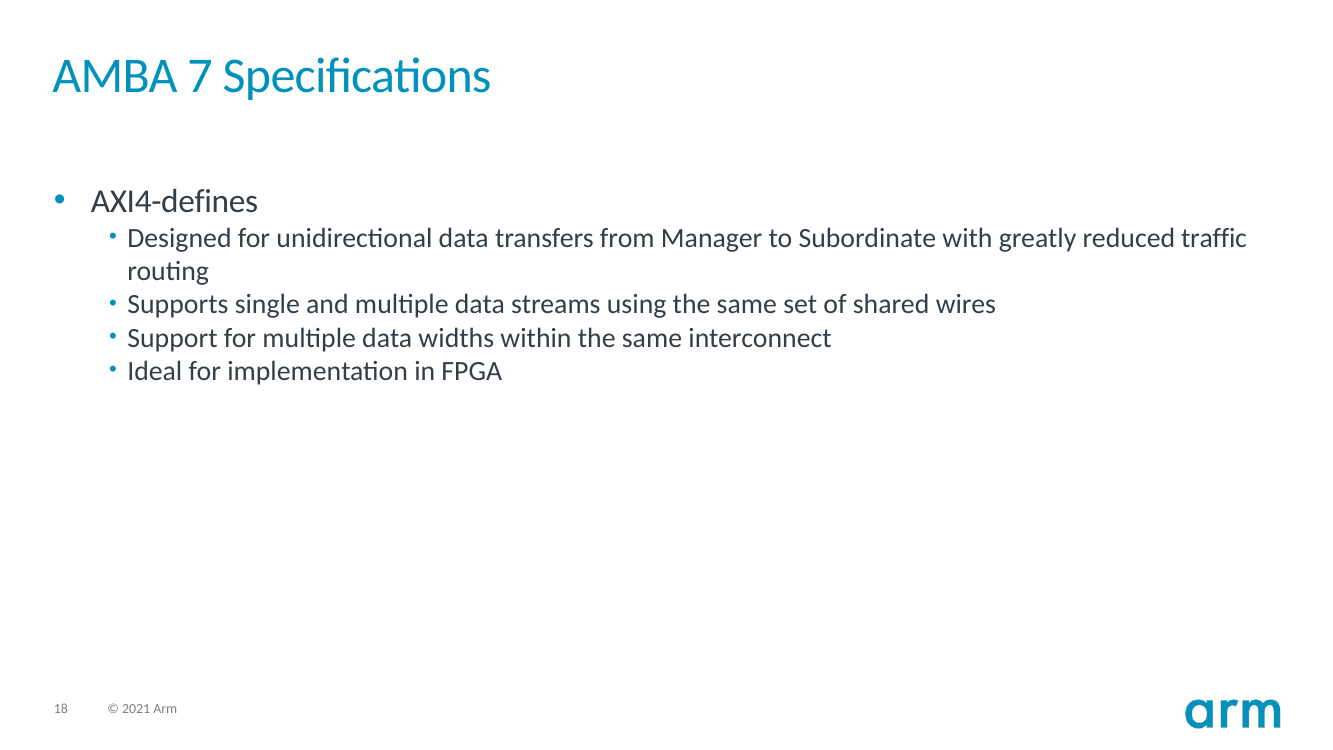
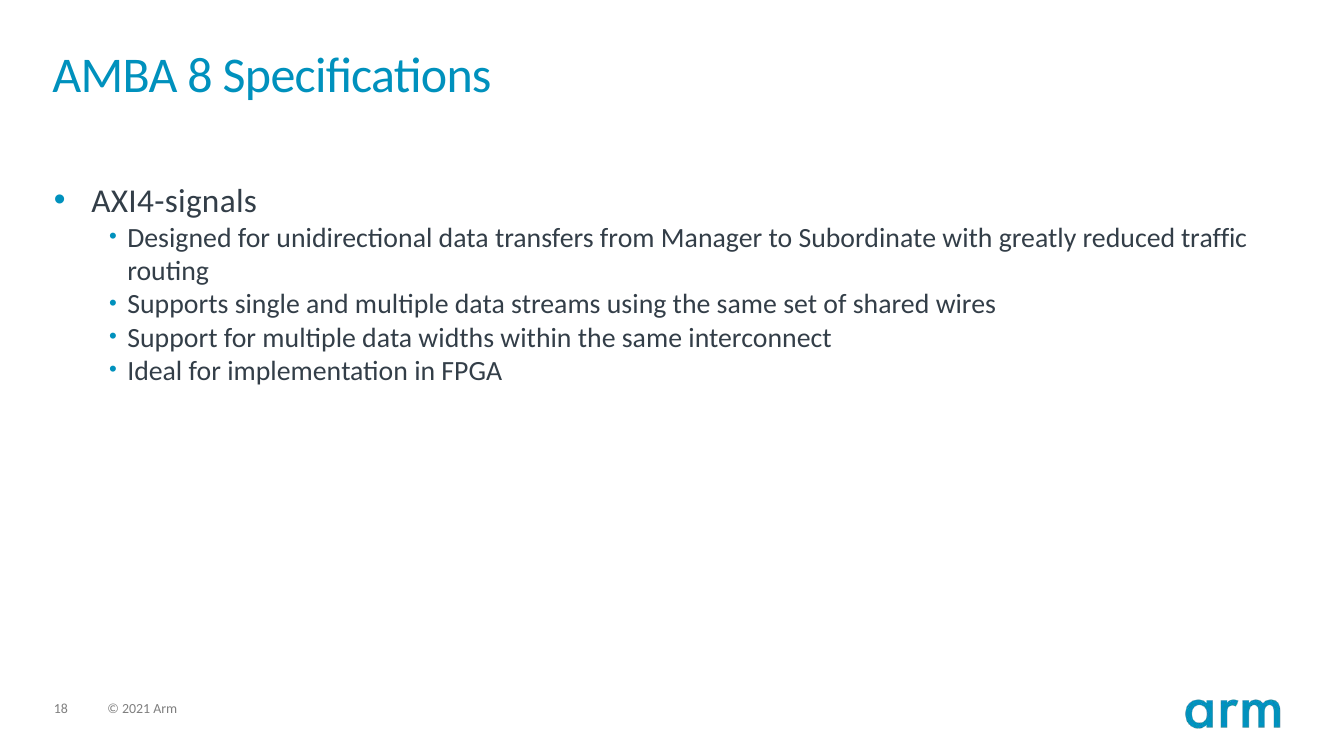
7: 7 -> 8
AXI4-defines: AXI4-defines -> AXI4-signals
